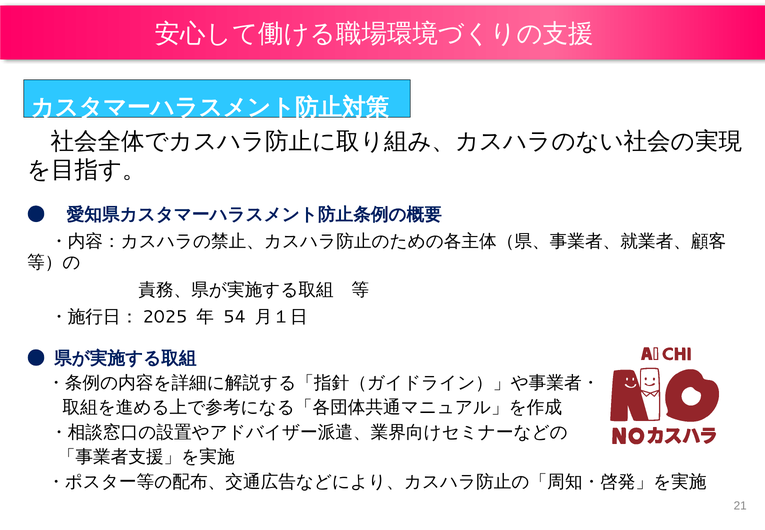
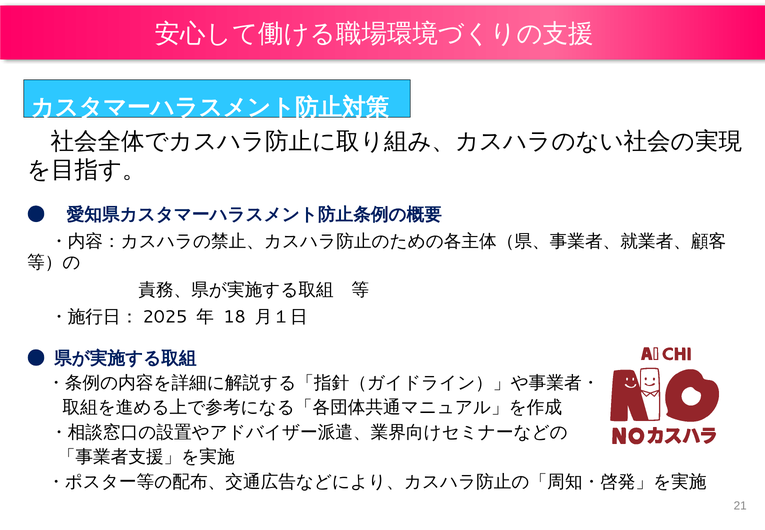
54: 54 -> 18
